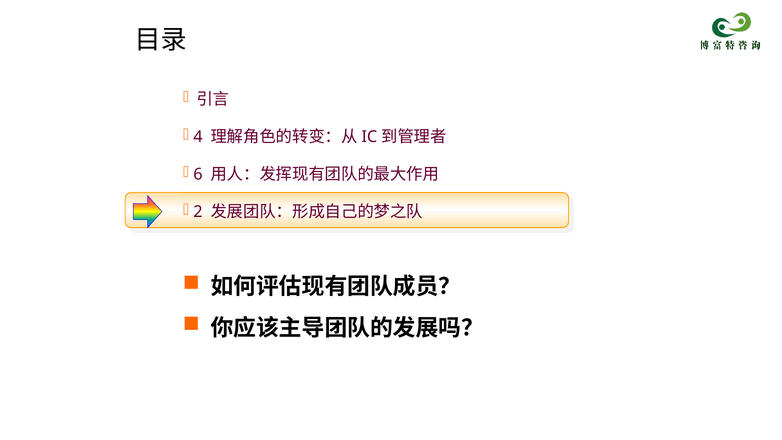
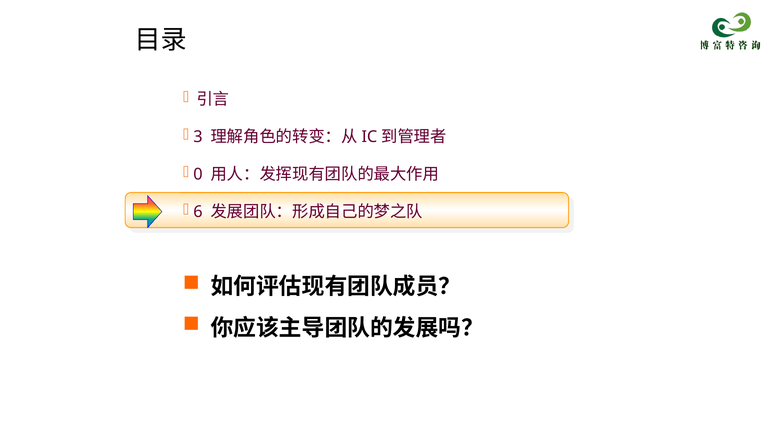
4: 4 -> 3
6: 6 -> 0
2: 2 -> 6
